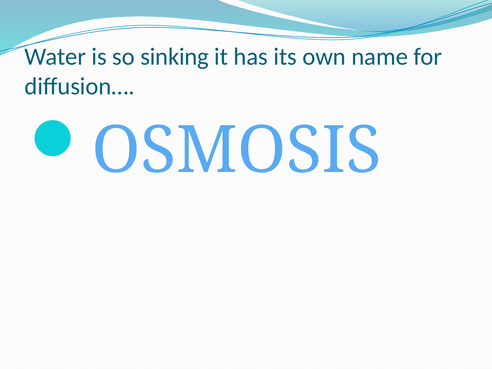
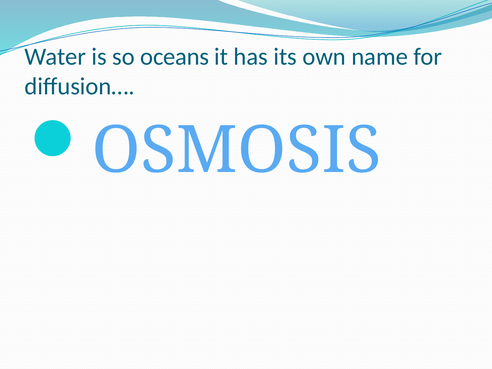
sinking: sinking -> oceans
